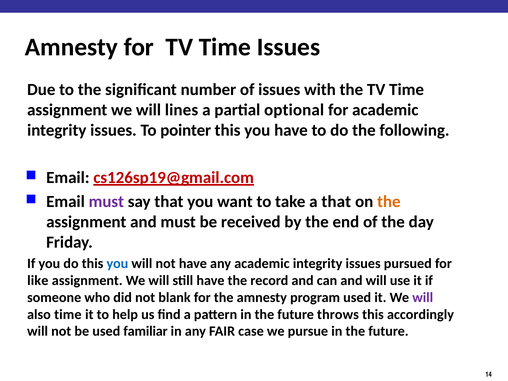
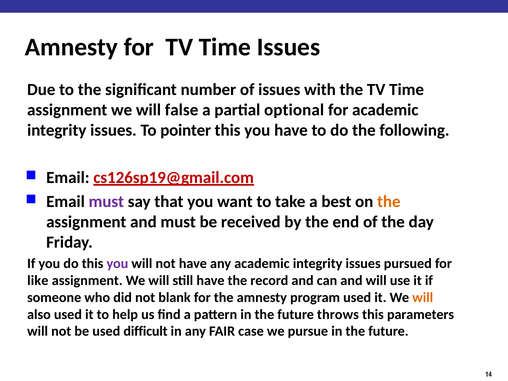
lines: lines -> false
a that: that -> best
you at (117, 264) colour: blue -> purple
will at (423, 297) colour: purple -> orange
also time: time -> used
accordingly: accordingly -> parameters
familiar: familiar -> difficult
